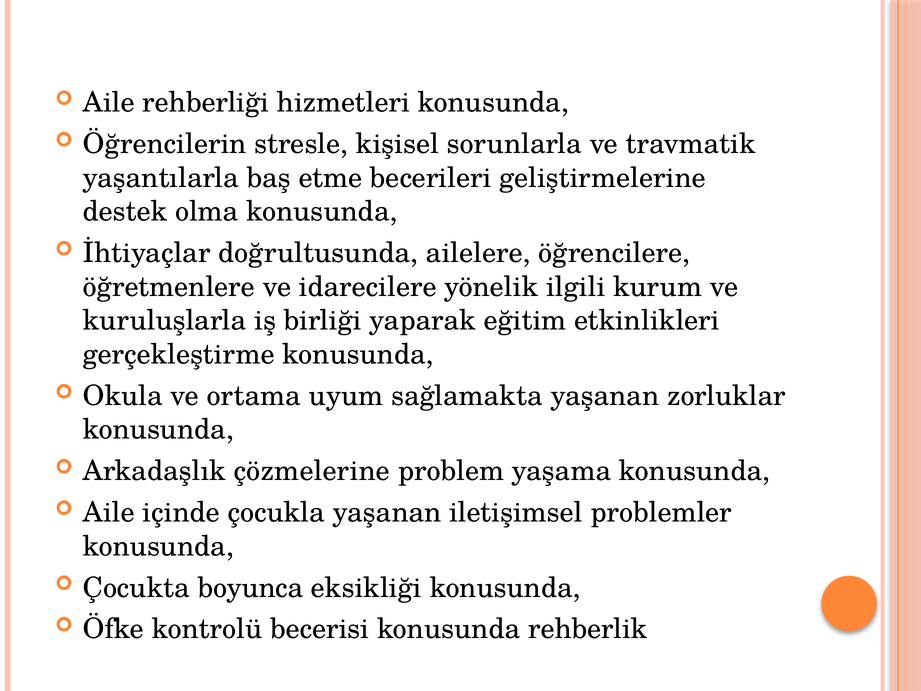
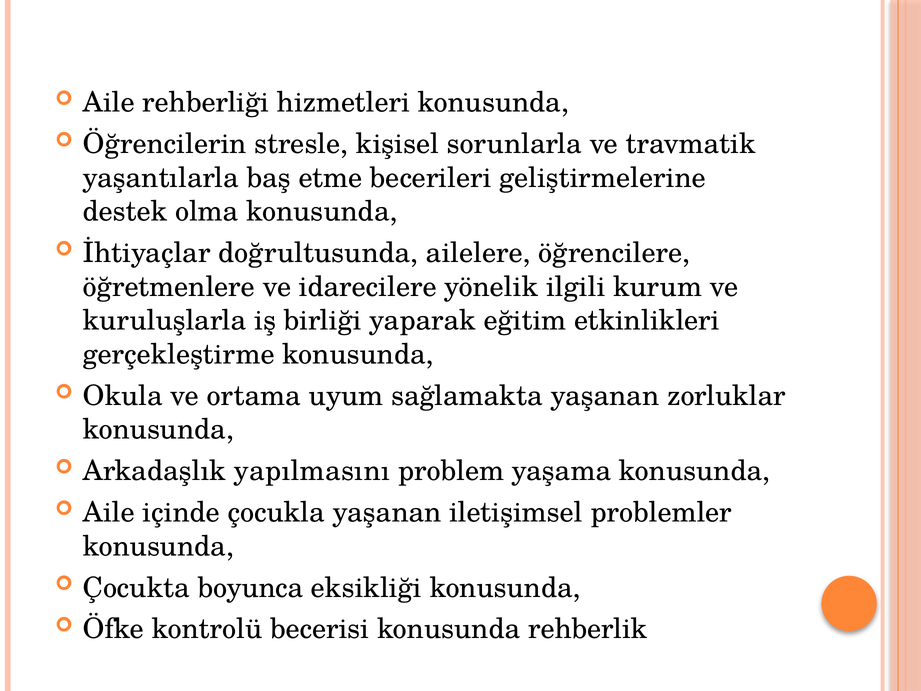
çözmelerine: çözmelerine -> yapılmasını
